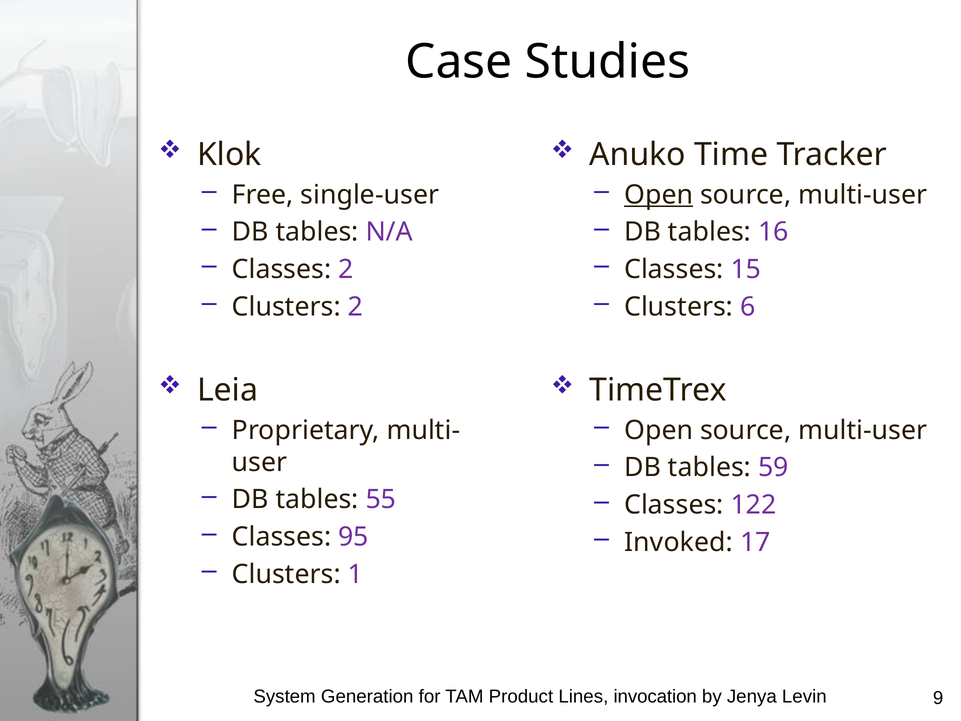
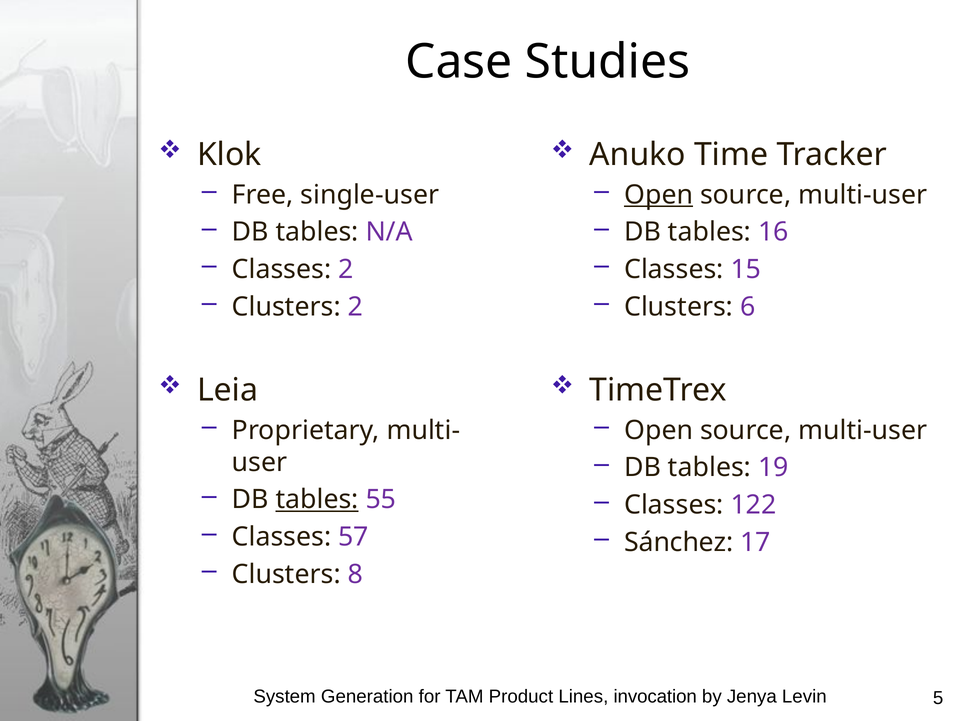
59: 59 -> 19
tables at (317, 499) underline: none -> present
95: 95 -> 57
Invoked: Invoked -> Sánchez
1: 1 -> 8
9: 9 -> 5
